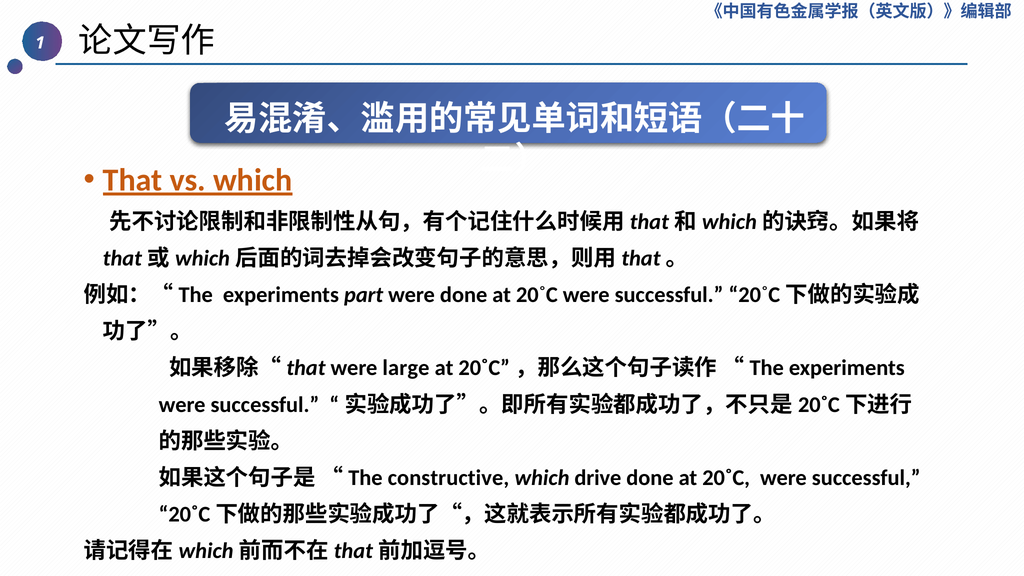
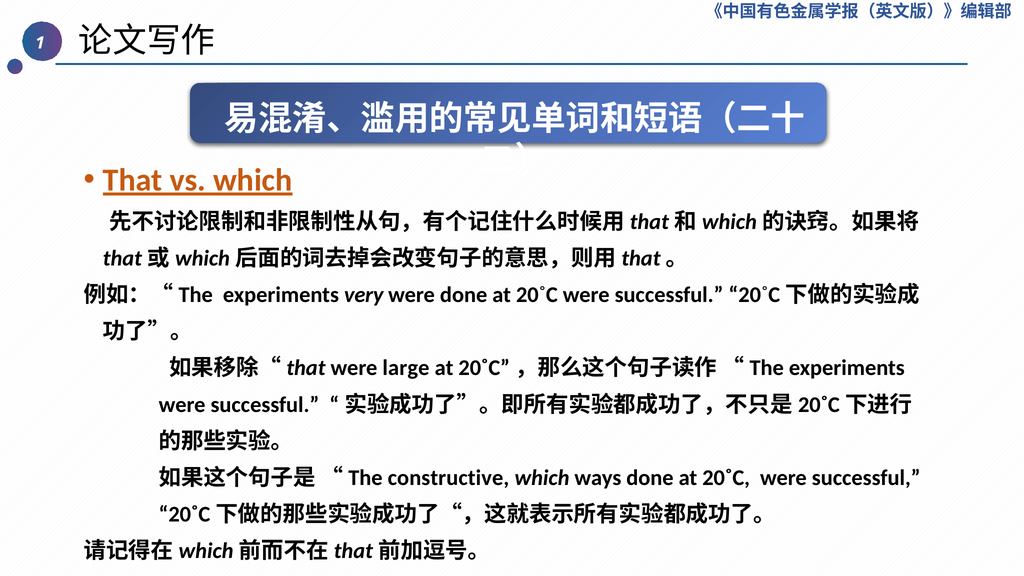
part: part -> very
drive: drive -> ways
